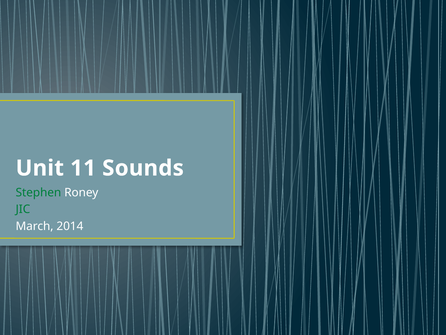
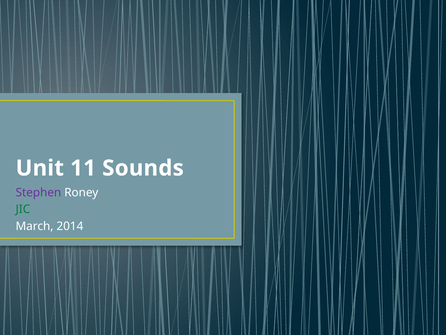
Stephen colour: green -> purple
